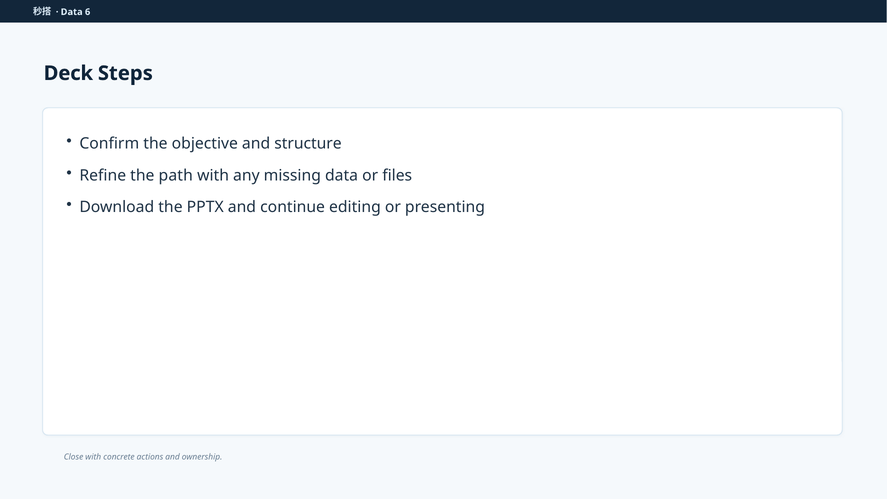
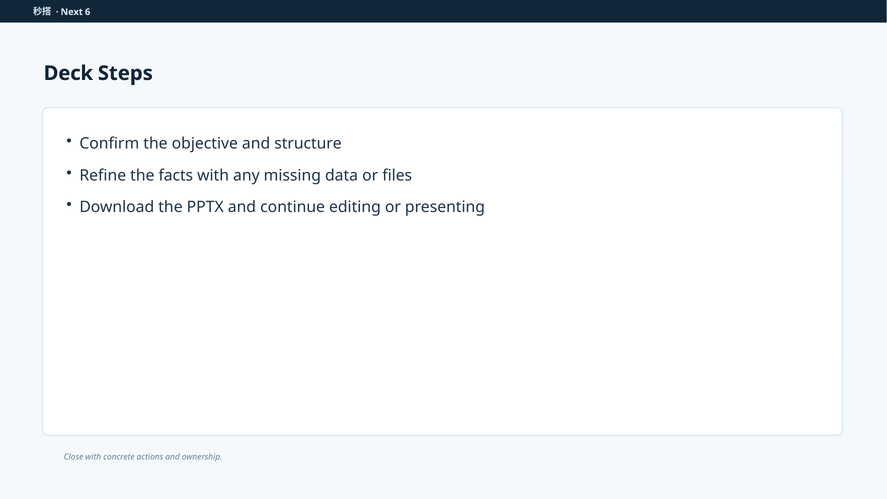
Data at (72, 12): Data -> Next
path: path -> facts
